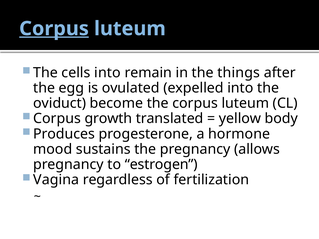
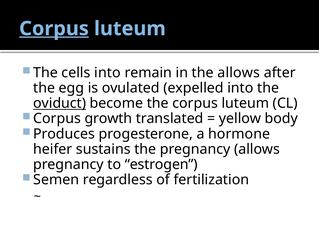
the things: things -> allows
oviduct underline: none -> present
mood: mood -> heifer
Vagina: Vagina -> Semen
